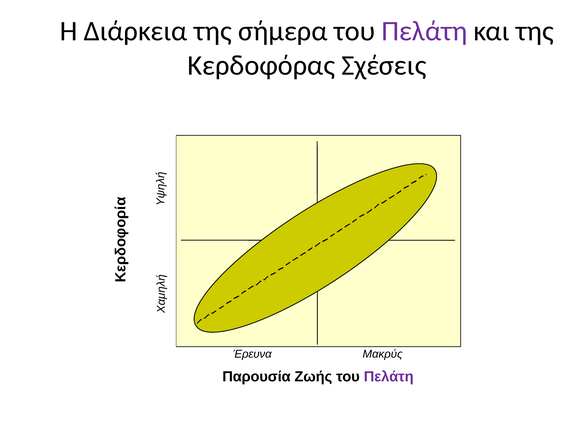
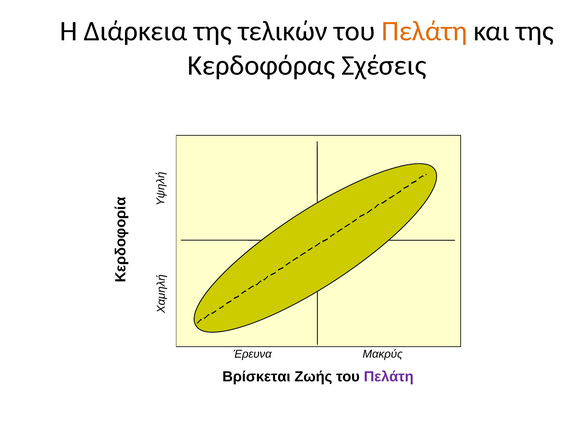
σήμερα: σήμερα -> τελικών
Πελάτη at (424, 31) colour: purple -> orange
Παρουσία: Παρουσία -> Βρίσκεται
